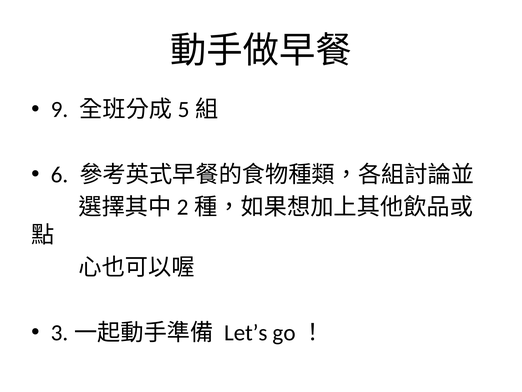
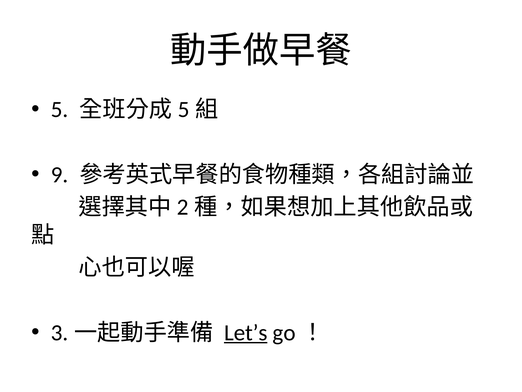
9: 9 -> 5
6: 6 -> 9
Let’s underline: none -> present
